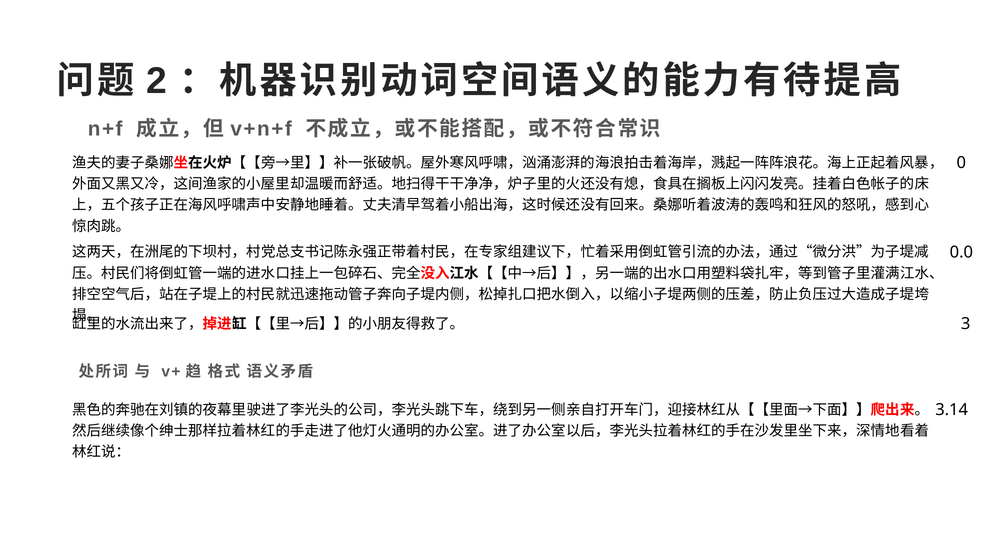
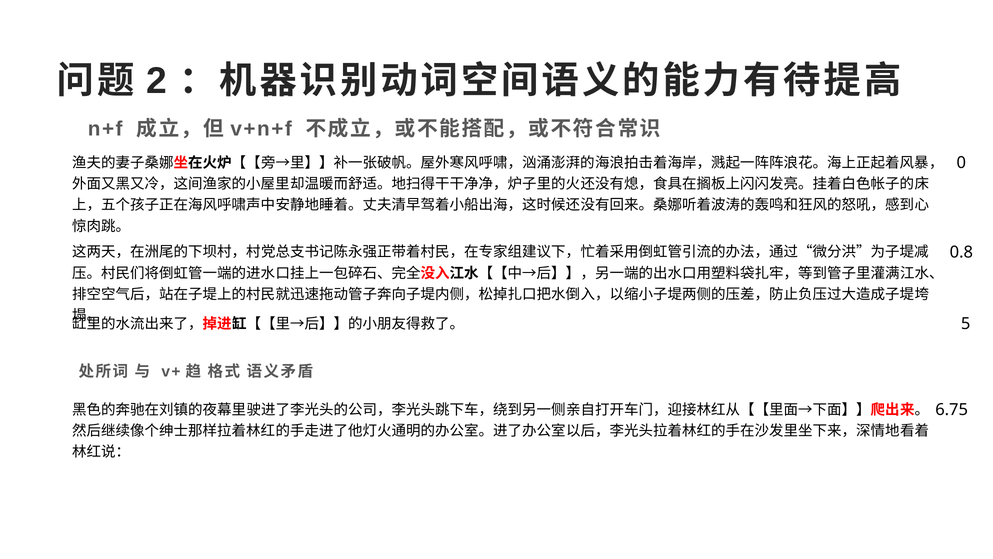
0.0: 0.0 -> 0.8
3: 3 -> 5
3.14: 3.14 -> 6.75
